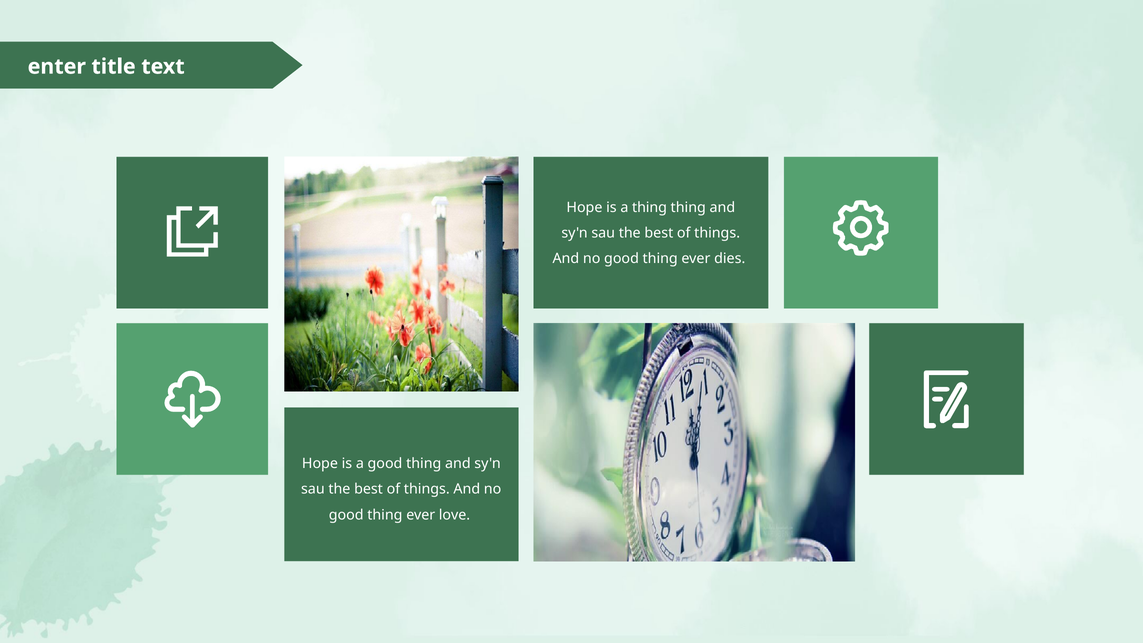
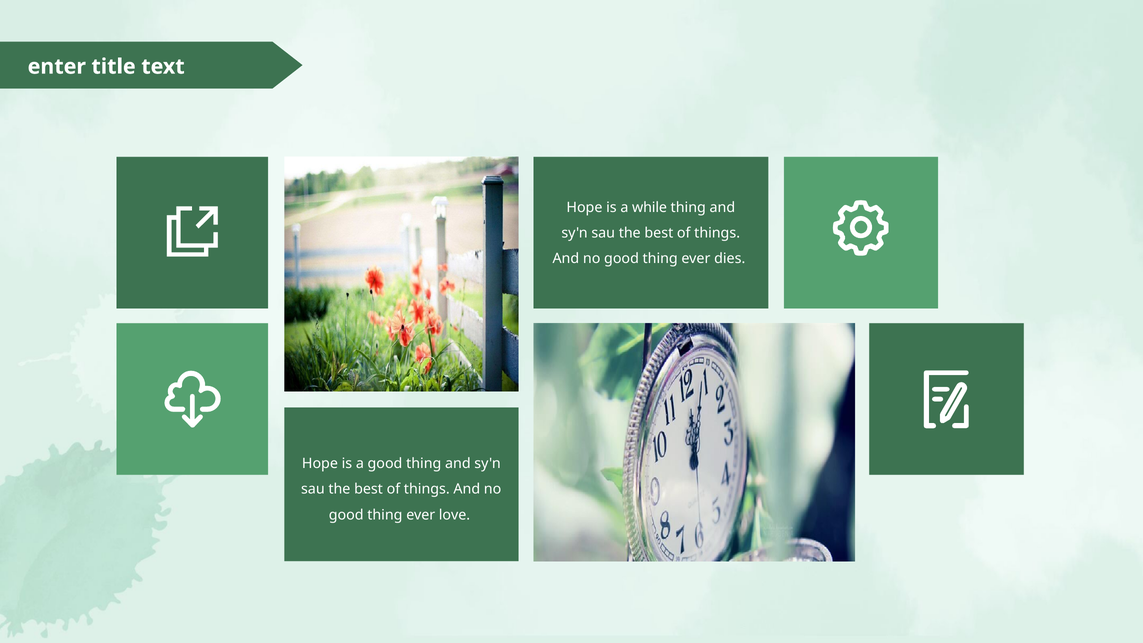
a thing: thing -> while
